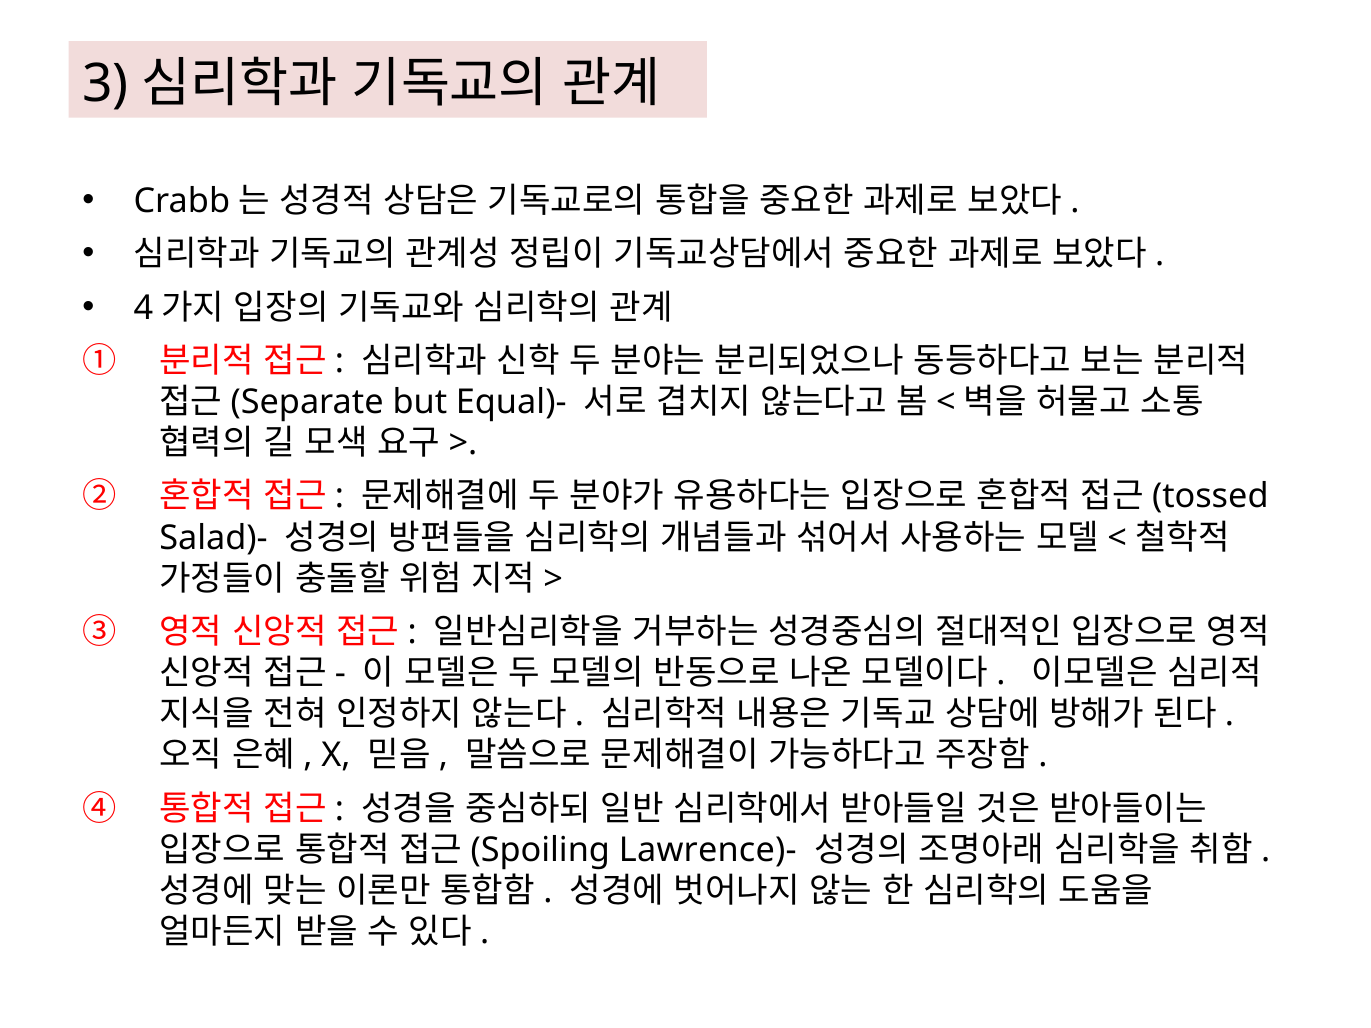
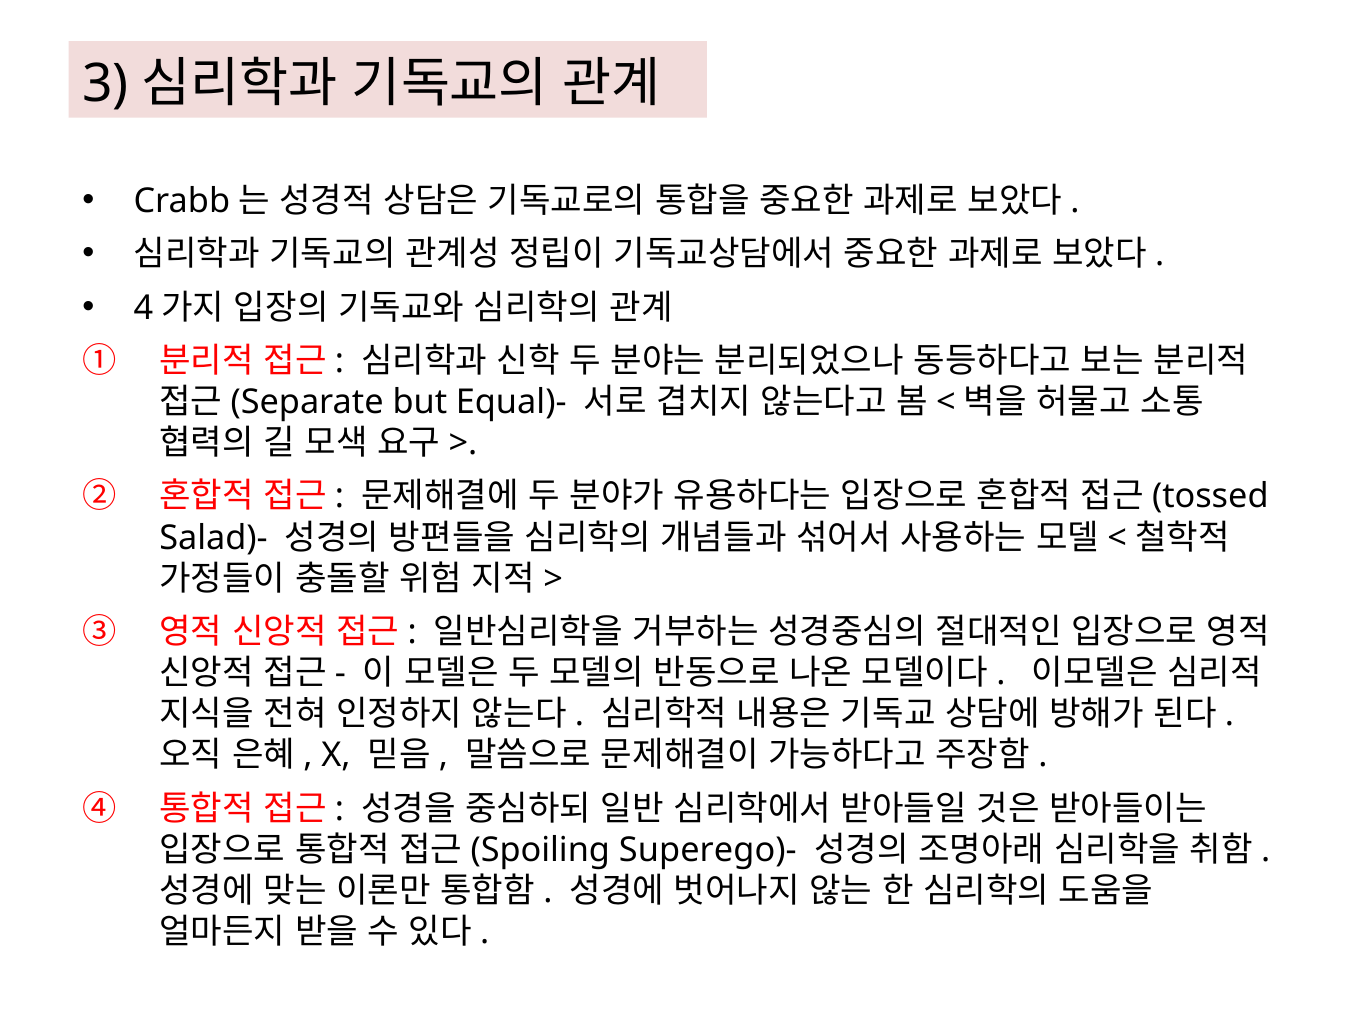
Lawrence)-: Lawrence)- -> Superego)-
